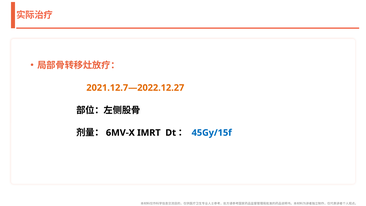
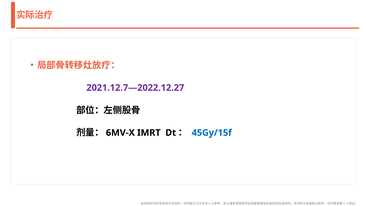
2021.12.7—2022.12.27 colour: orange -> purple
